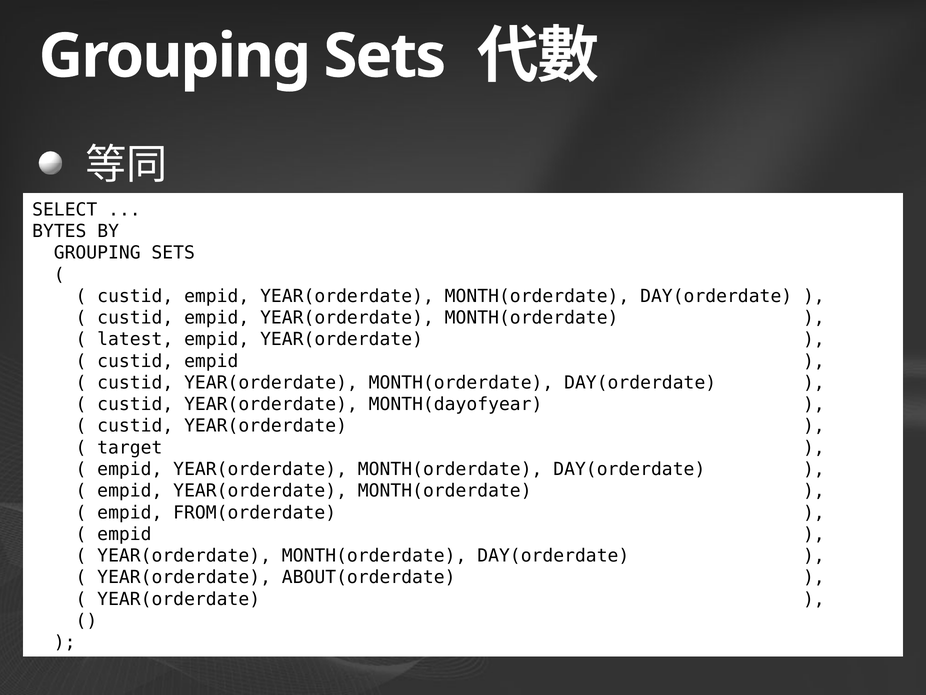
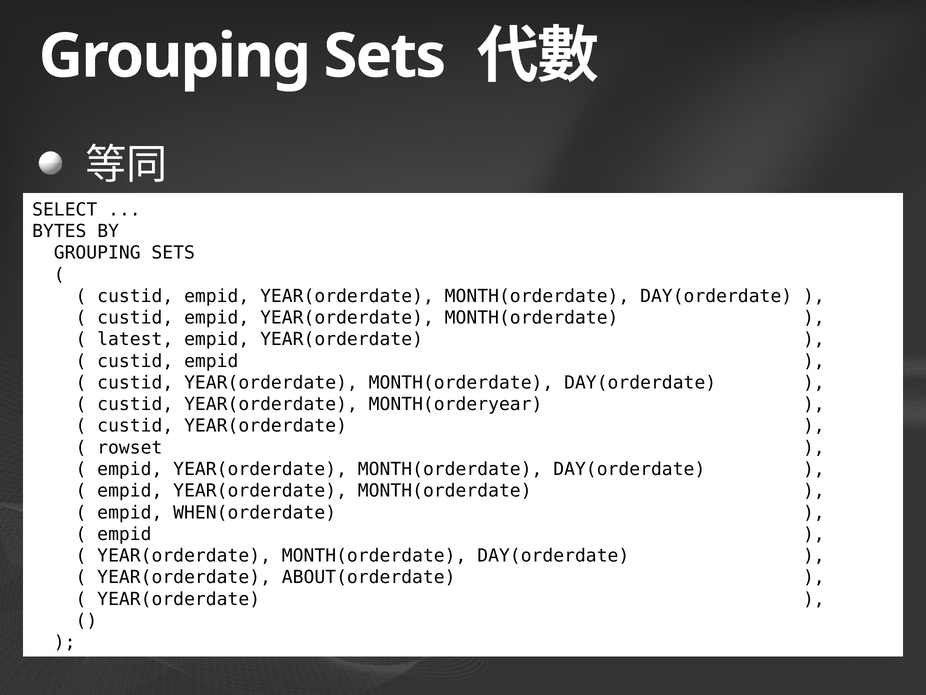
MONTH(dayofyear: MONTH(dayofyear -> MONTH(orderyear
target: target -> rowset
FROM(orderdate: FROM(orderdate -> WHEN(orderdate
